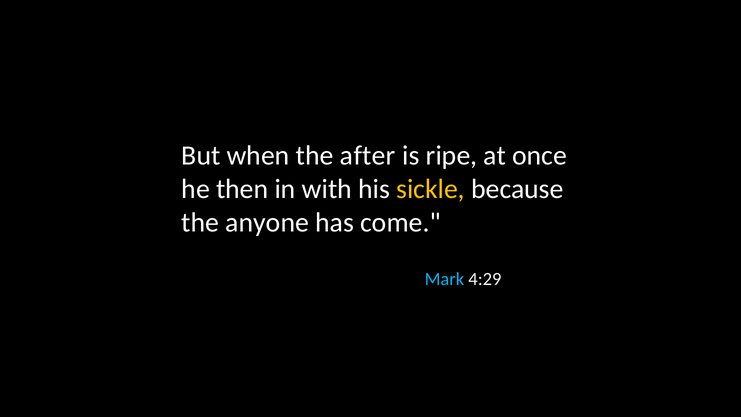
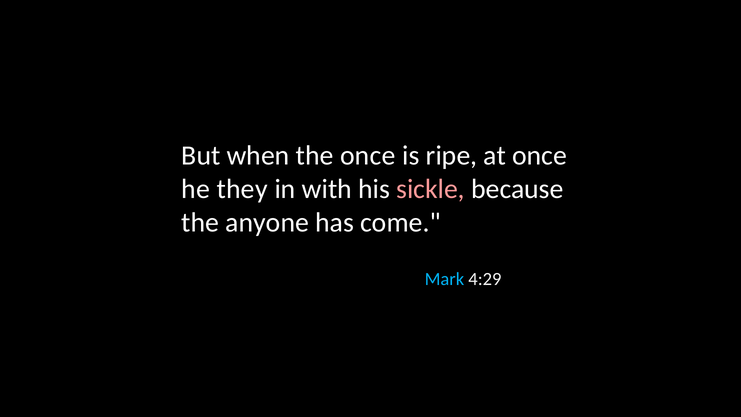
the after: after -> once
then: then -> they
sickle colour: yellow -> pink
